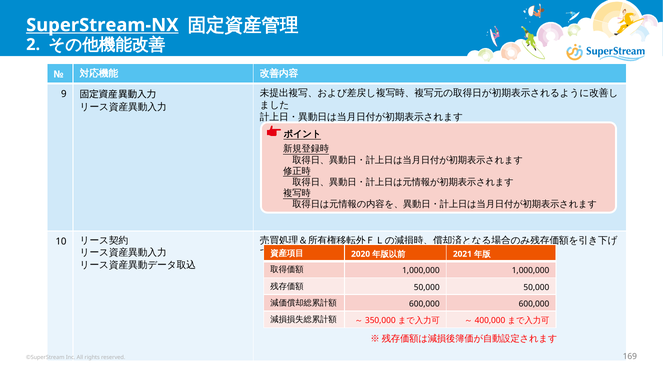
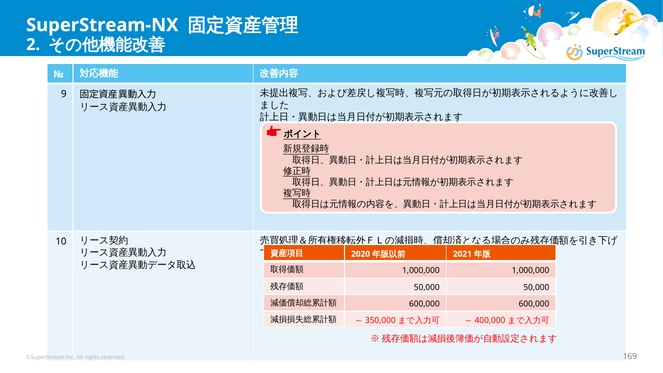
SuperStream-NX underline: present -> none
